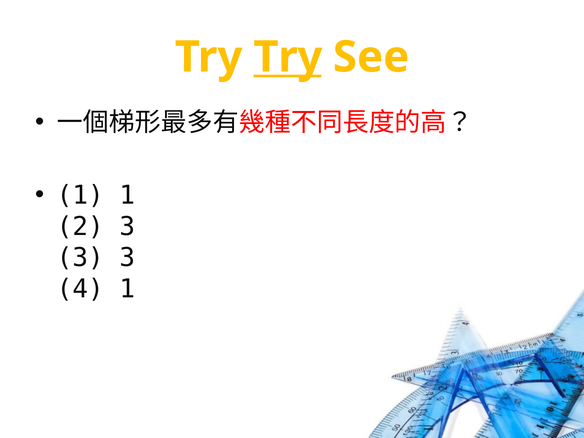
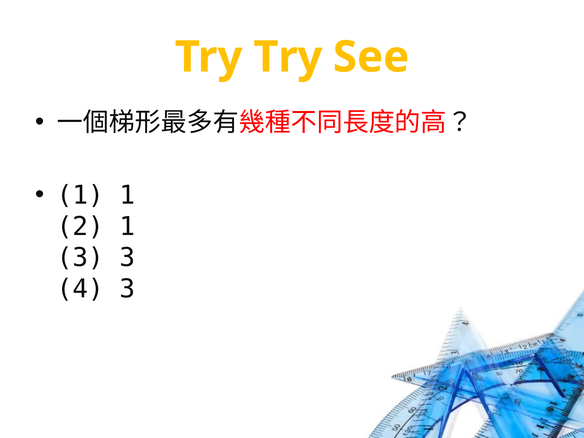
Try at (288, 57) underline: present -> none
2 3: 3 -> 1
4 1: 1 -> 3
